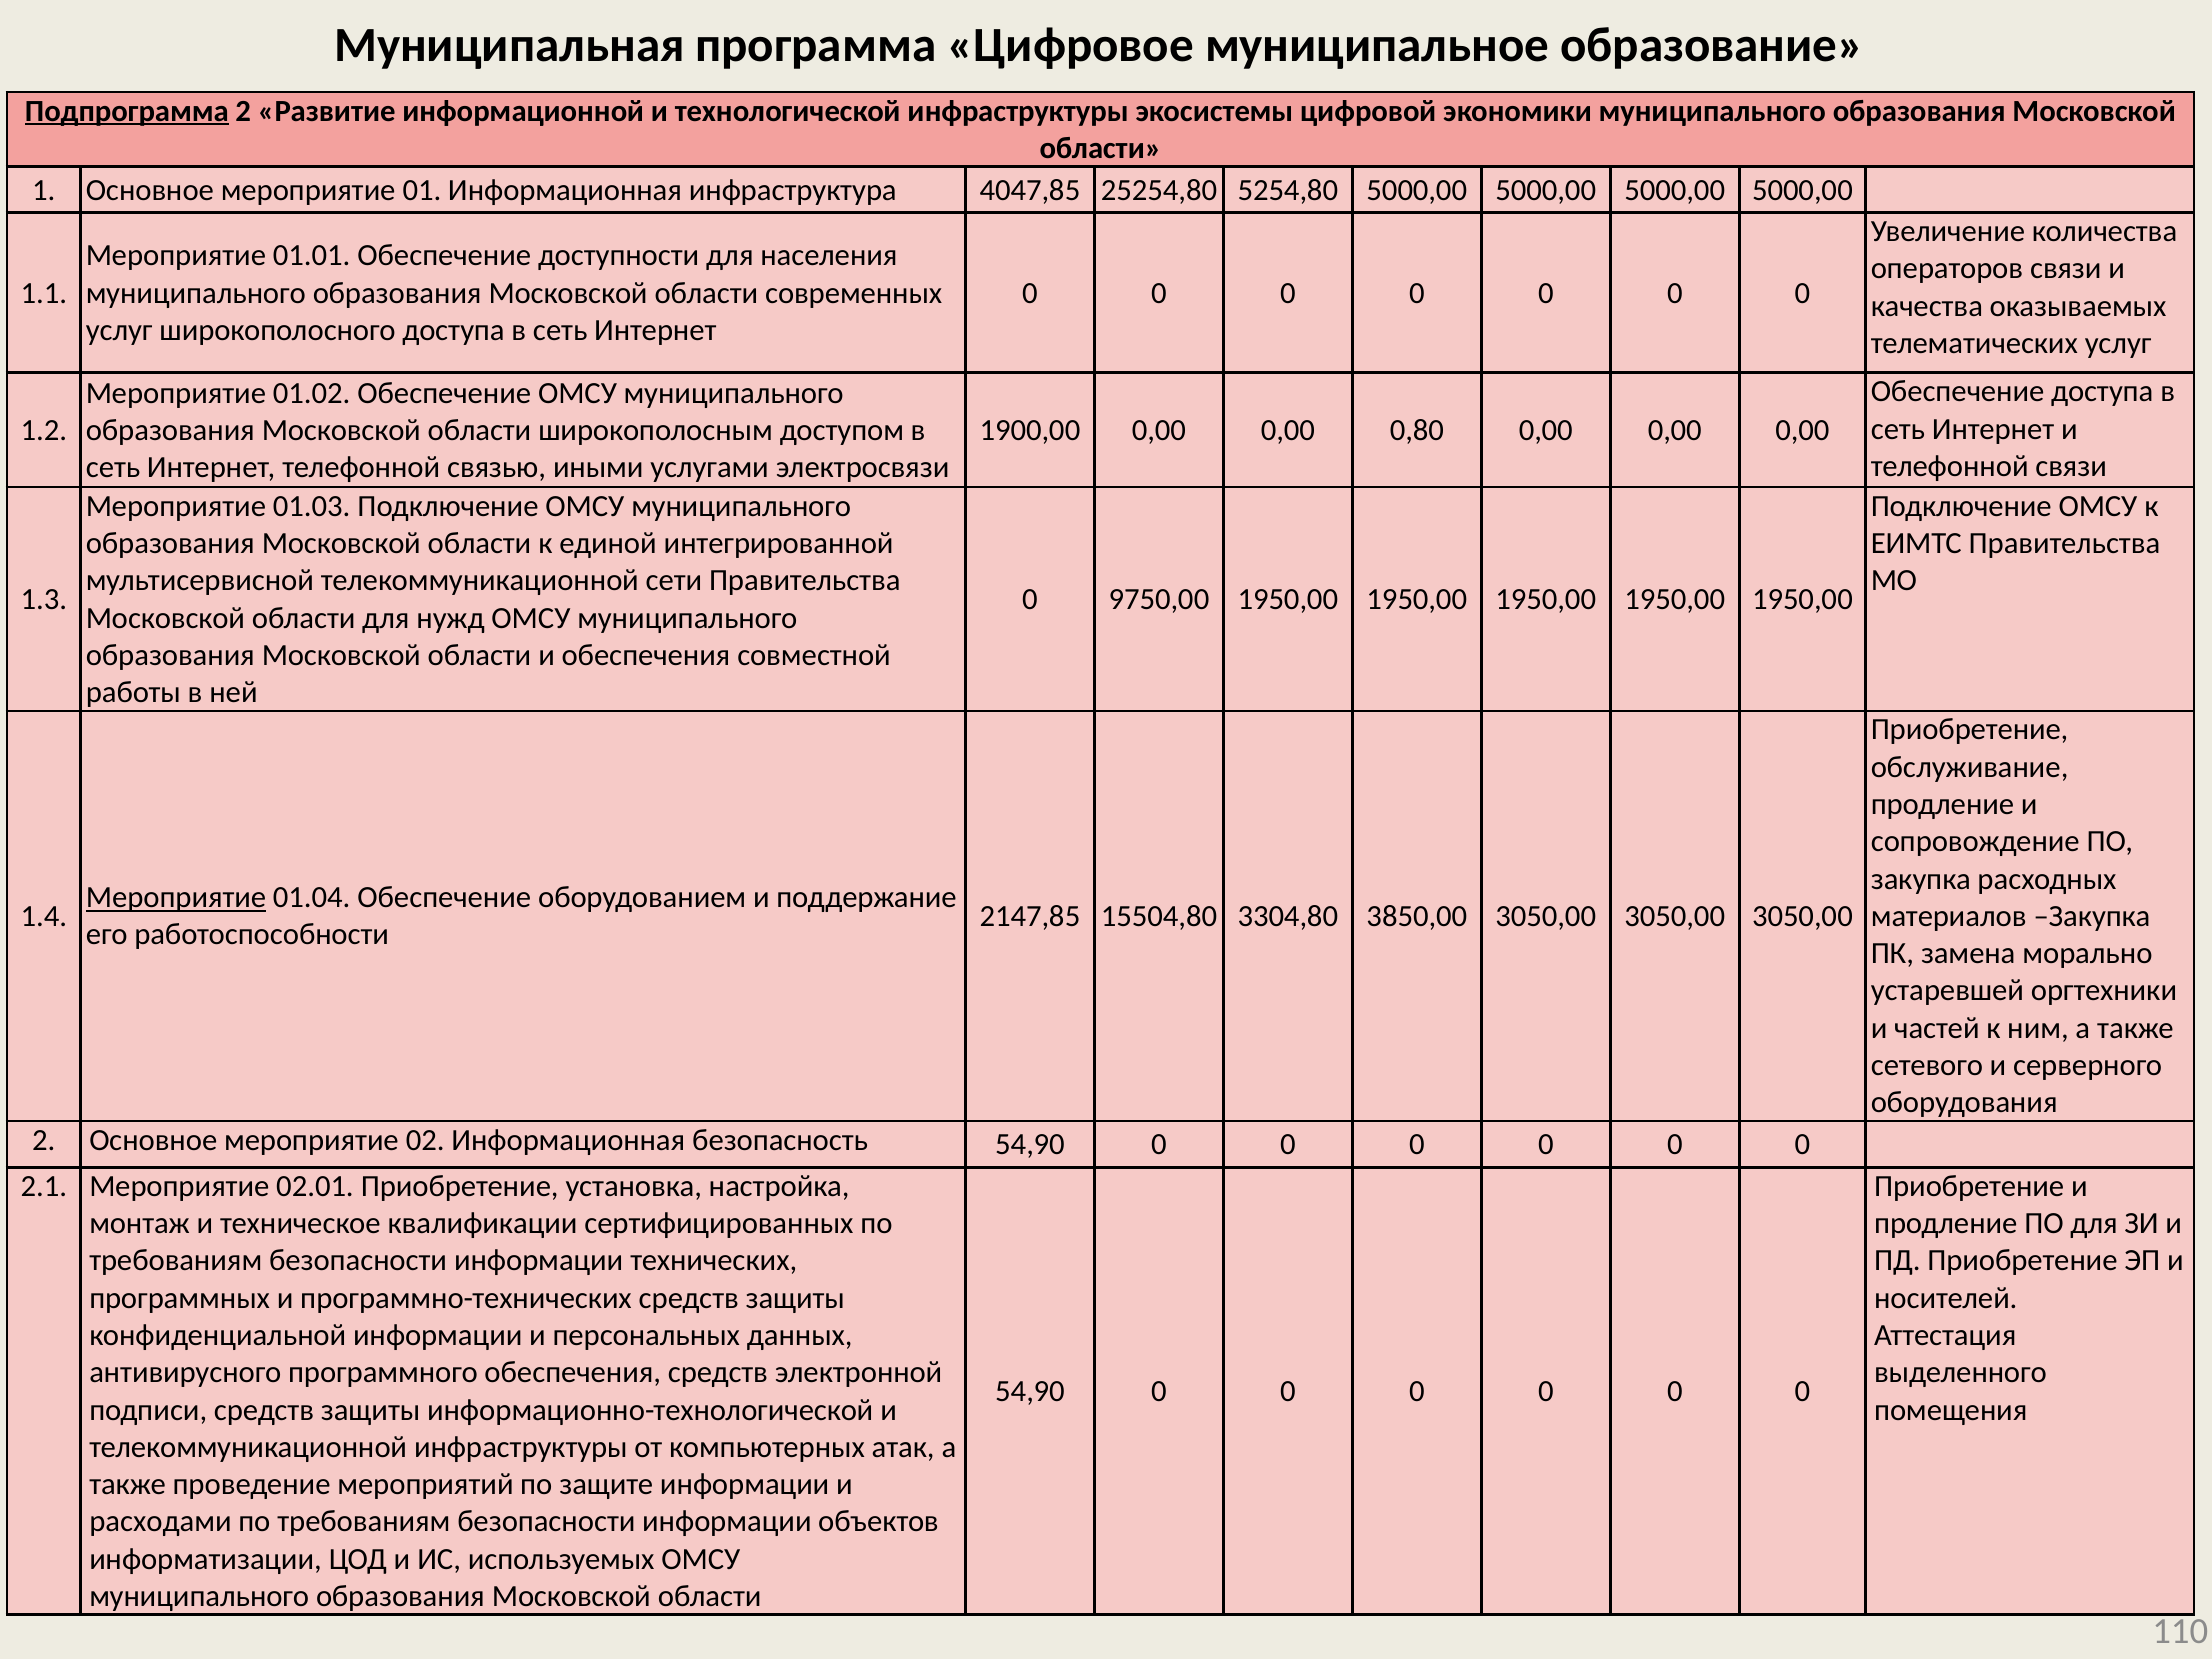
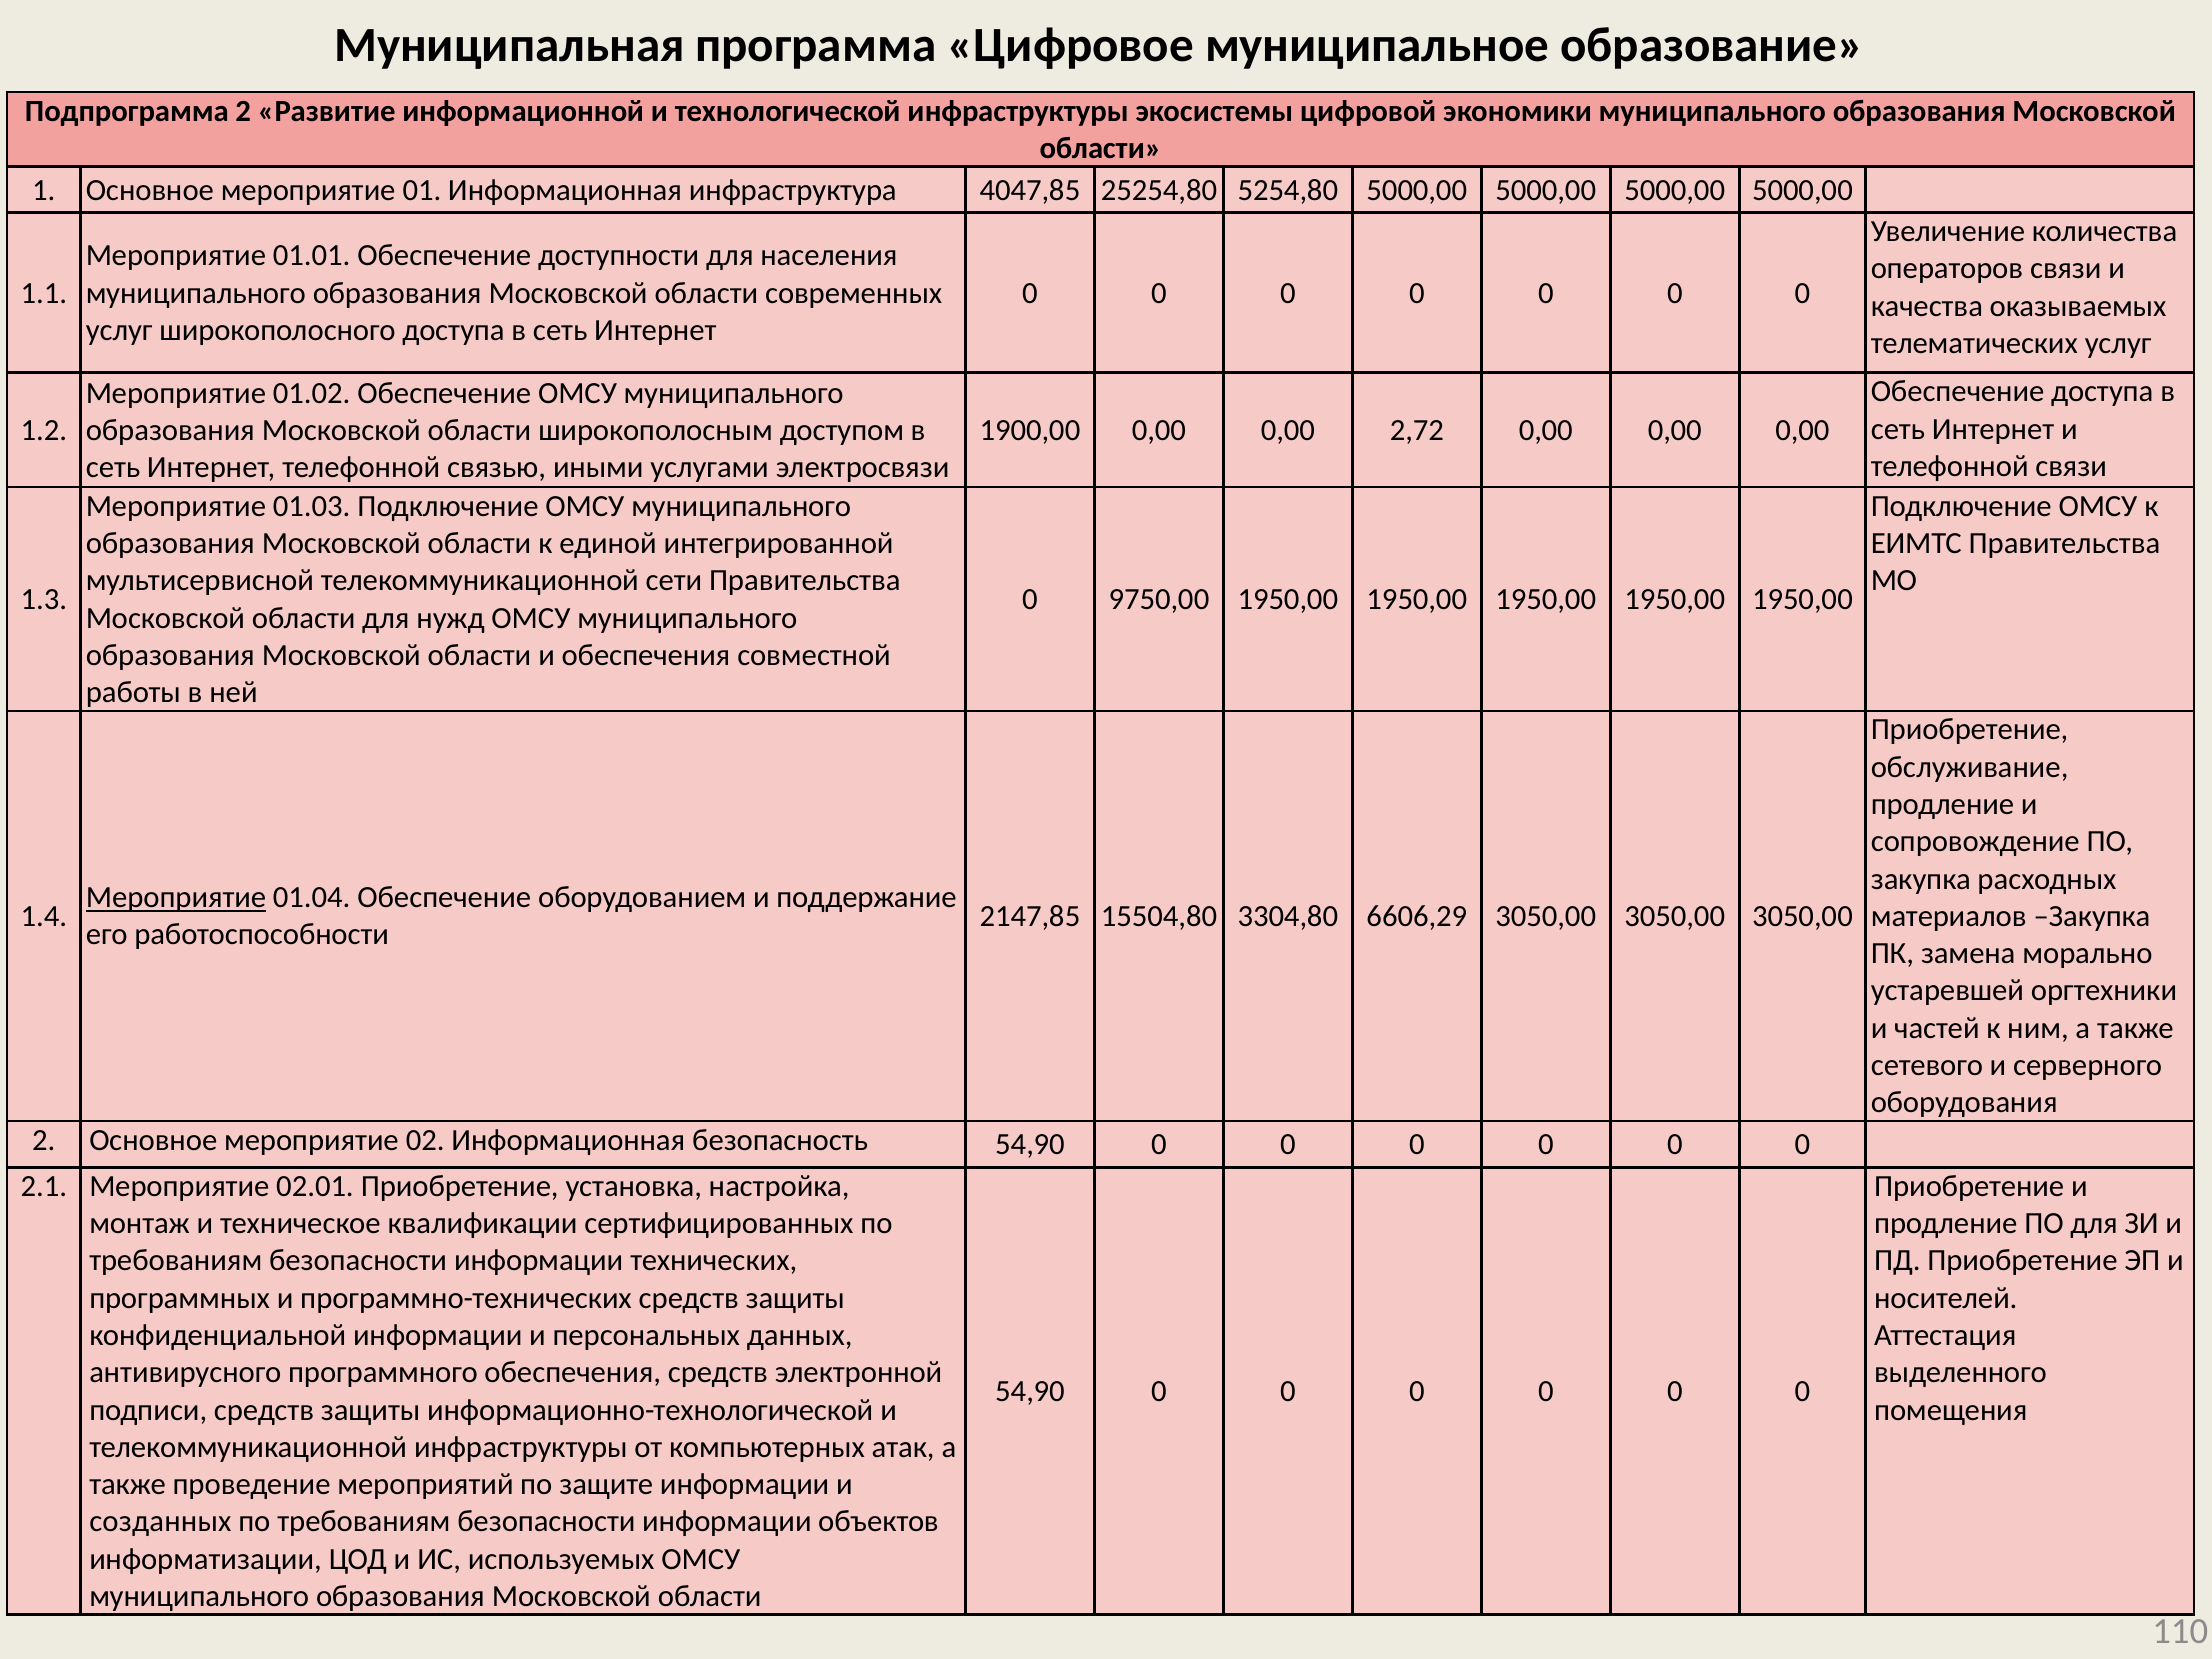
Подпрограмма underline: present -> none
0,80: 0,80 -> 2,72
3850,00: 3850,00 -> 6606,29
расходами: расходами -> созданных
